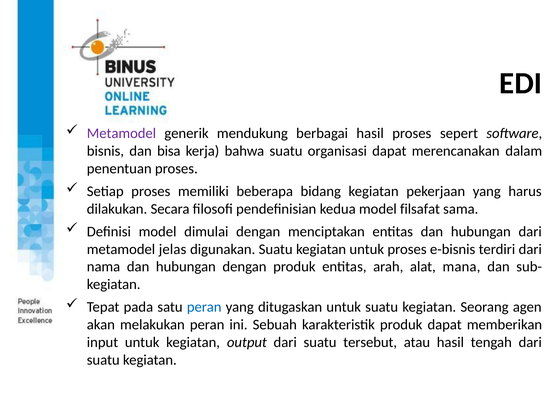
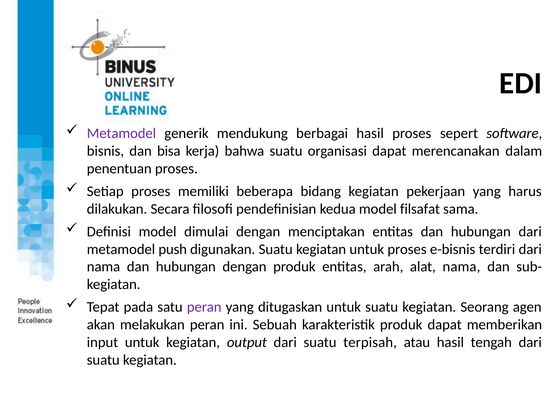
jelas: jelas -> push
alat mana: mana -> nama
peran at (204, 307) colour: blue -> purple
tersebut: tersebut -> terpisah
